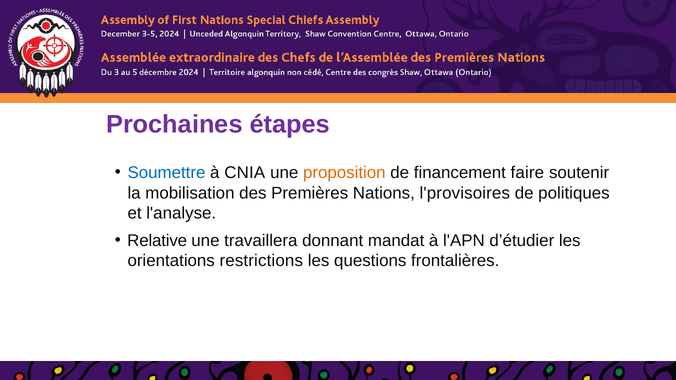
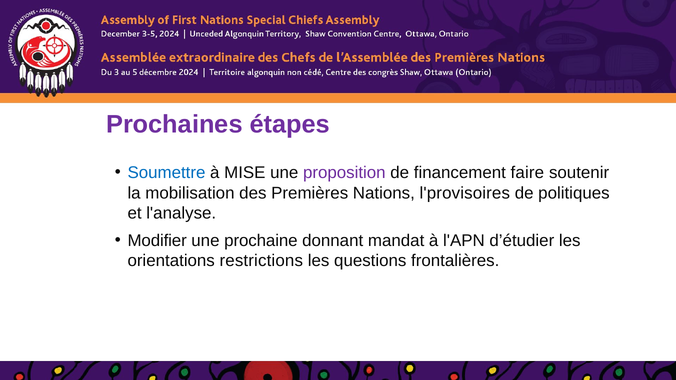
CNIA: CNIA -> MISE
proposition colour: orange -> purple
Relative: Relative -> Modifier
travaillera: travaillera -> prochaine
